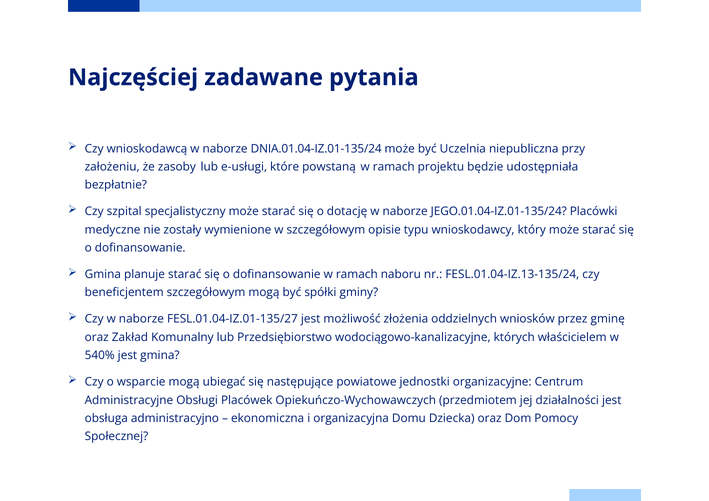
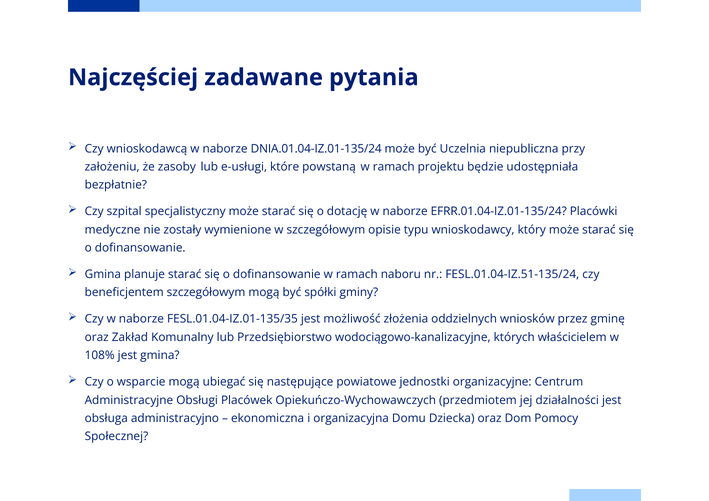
JEGO.01.04-IZ.01-135/24: JEGO.01.04-IZ.01-135/24 -> EFRR.01.04-IZ.01-135/24
FESL.01.04-IZ.13-135/24: FESL.01.04-IZ.13-135/24 -> FESL.01.04-IZ.51-135/24
FESL.01.04-IZ.01-135/27: FESL.01.04-IZ.01-135/27 -> FESL.01.04-IZ.01-135/35
540%: 540% -> 108%
